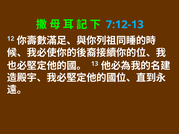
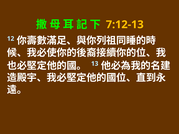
7:12-13 colour: light blue -> yellow
